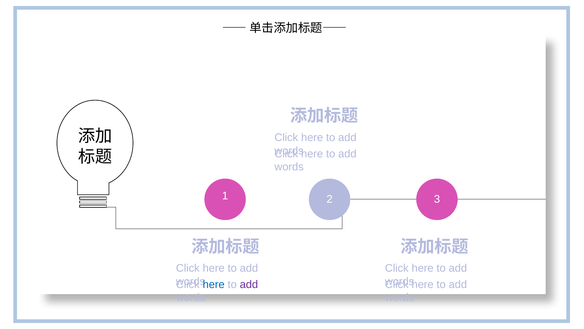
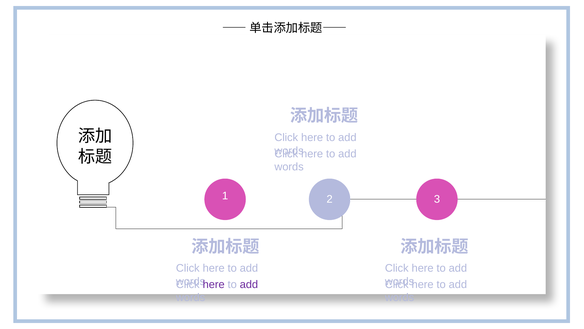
here at (214, 284) colour: blue -> purple
